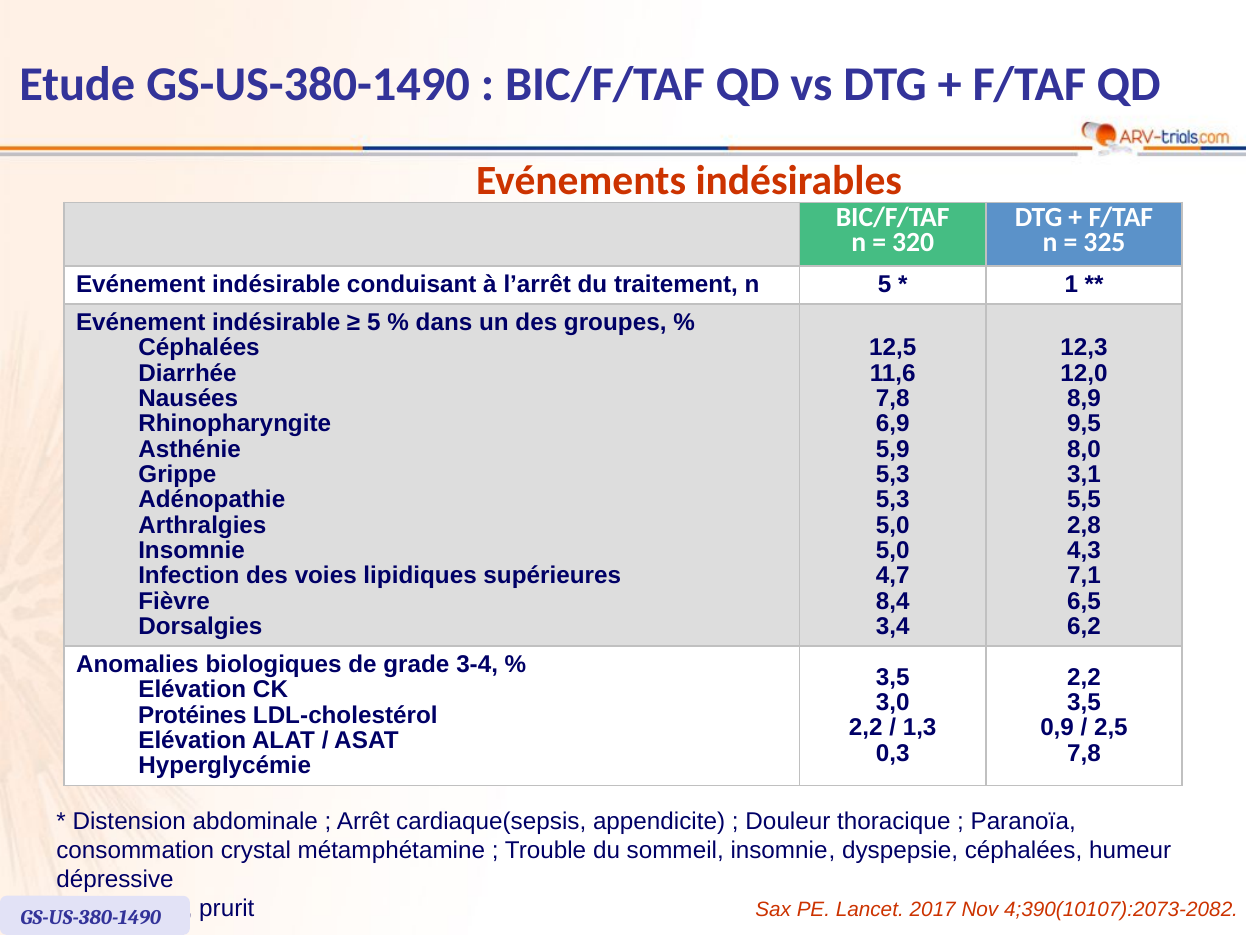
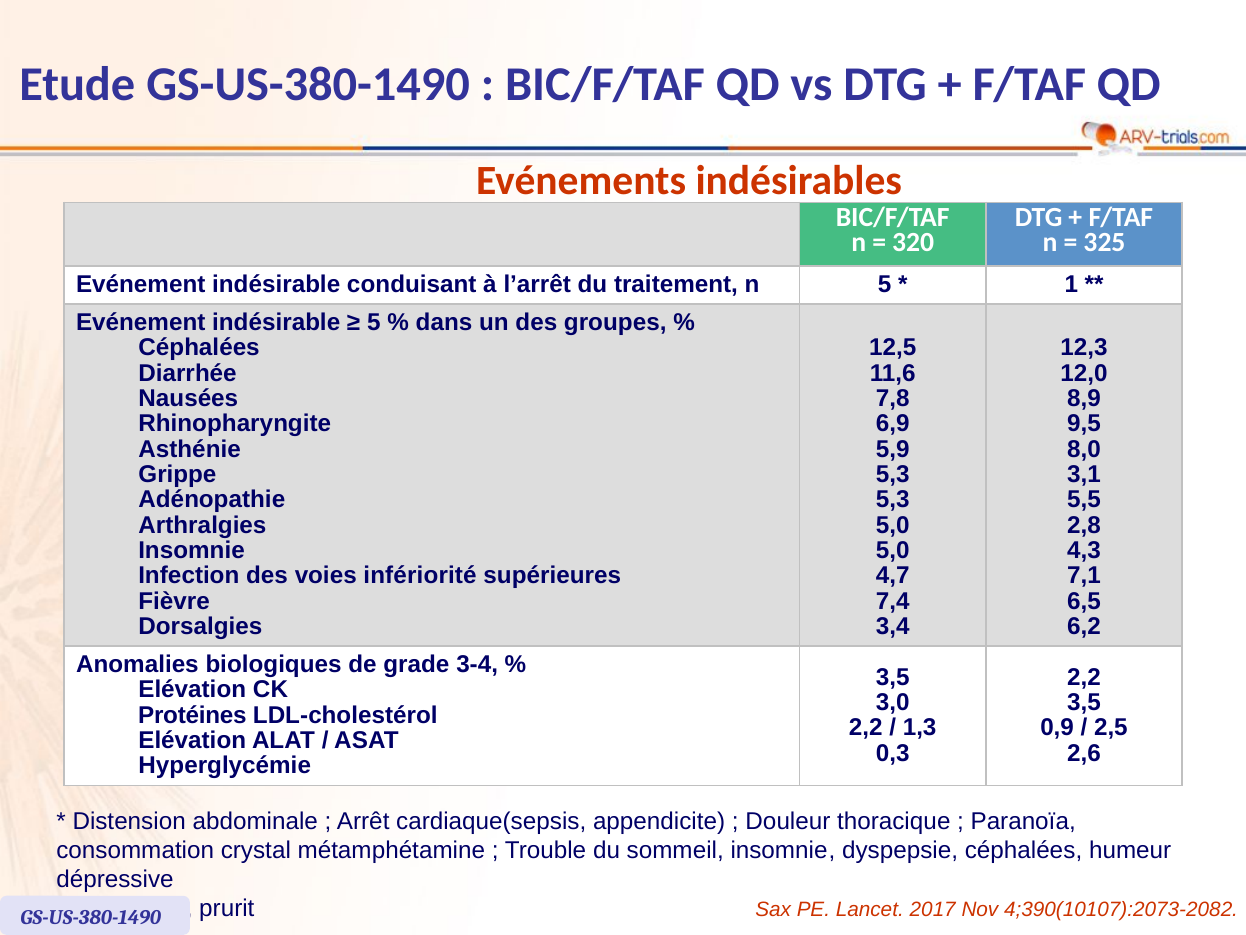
lipidiques: lipidiques -> infériorité
8,4: 8,4 -> 7,4
7,8 at (1084, 753): 7,8 -> 2,6
